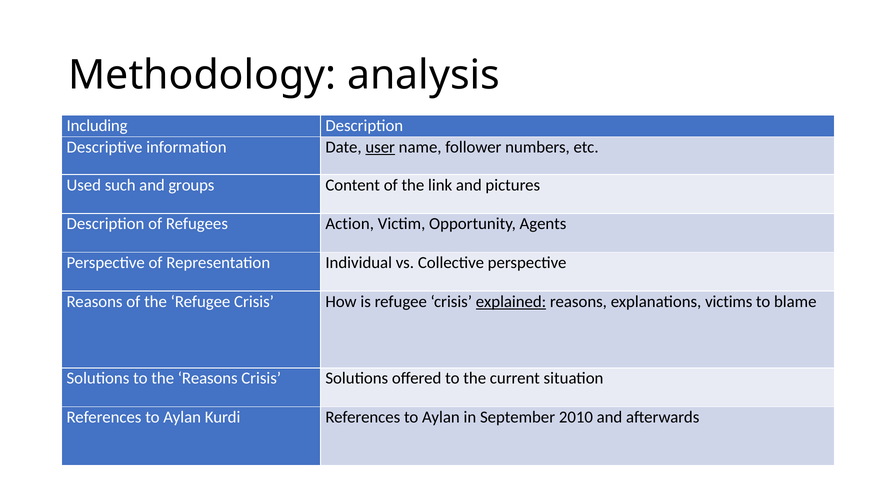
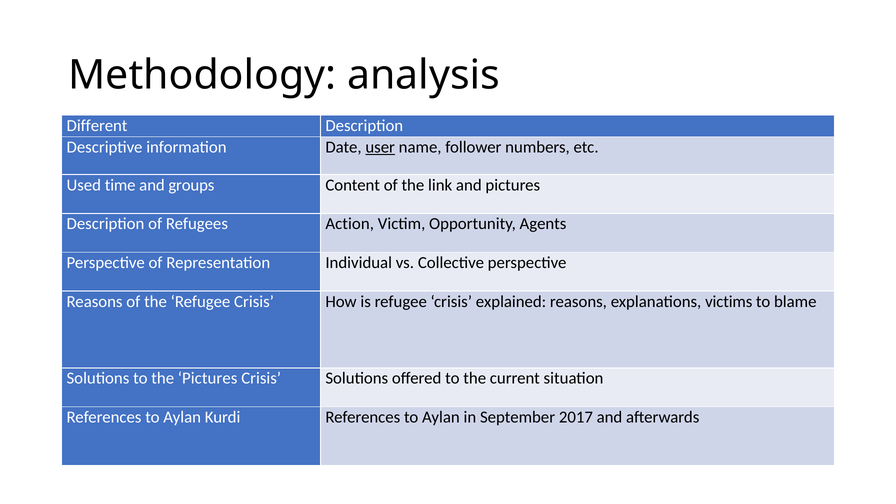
Including: Including -> Different
such: such -> time
explained underline: present -> none
the Reasons: Reasons -> Pictures
2010: 2010 -> 2017
